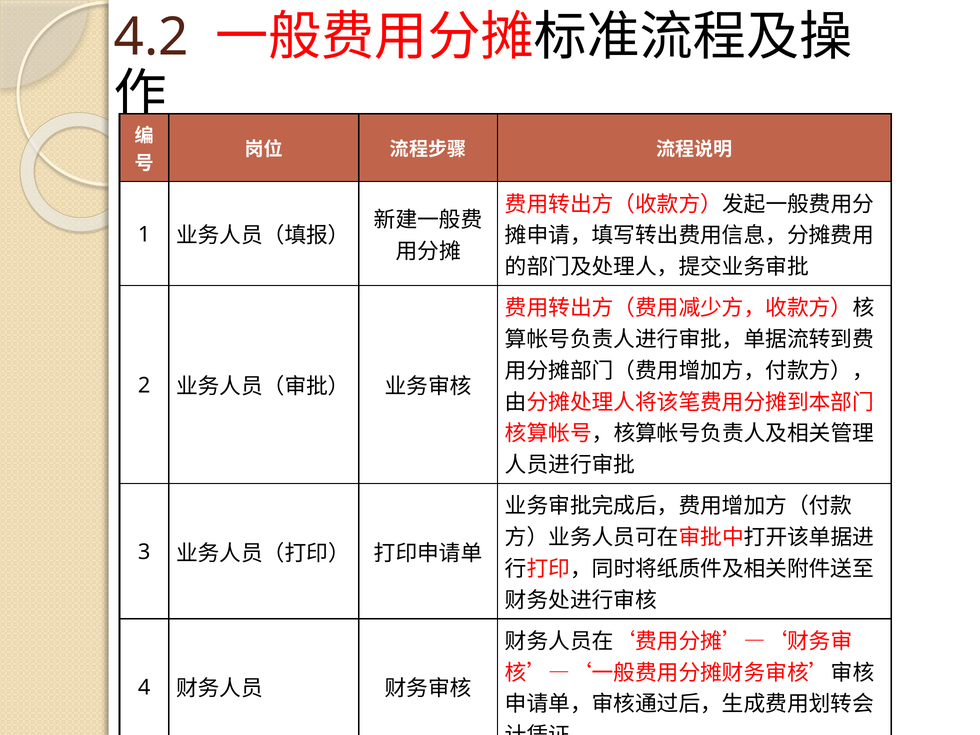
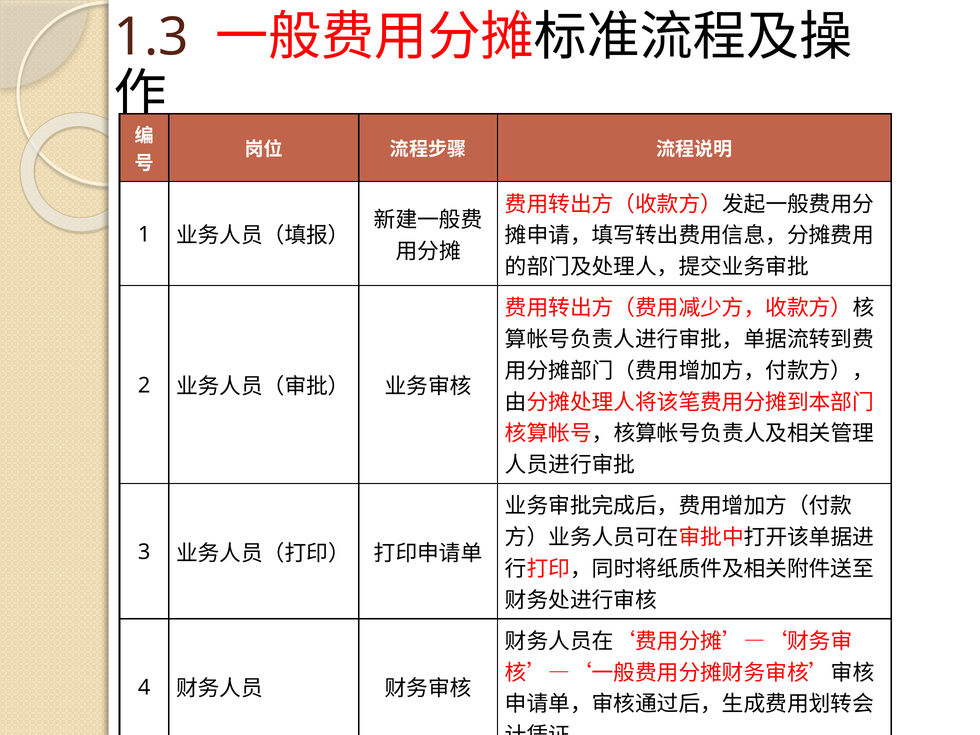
4.2: 4.2 -> 1.3
